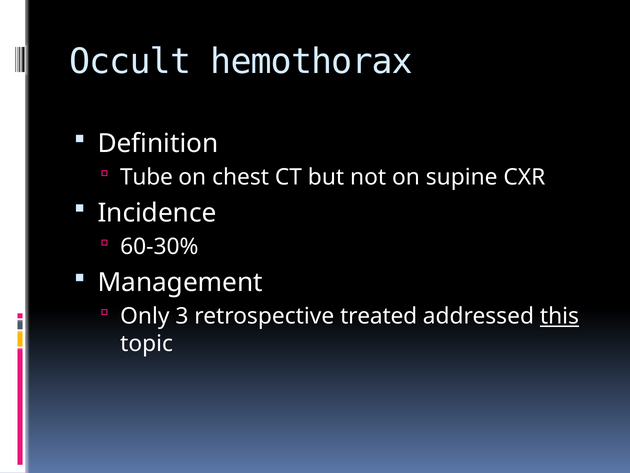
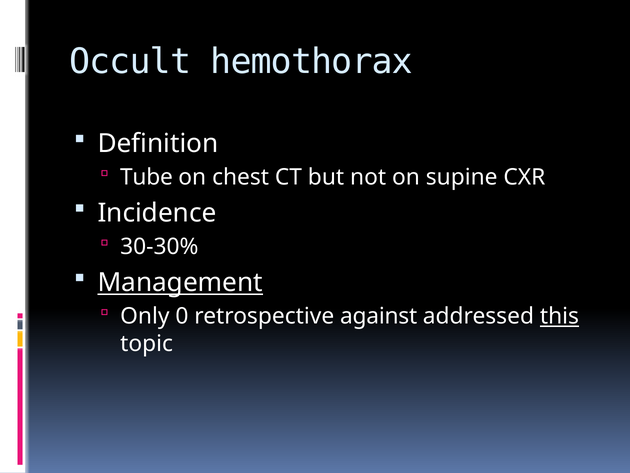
60-30%: 60-30% -> 30-30%
Management underline: none -> present
3: 3 -> 0
treated: treated -> against
